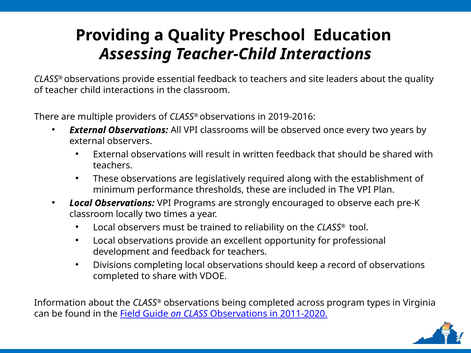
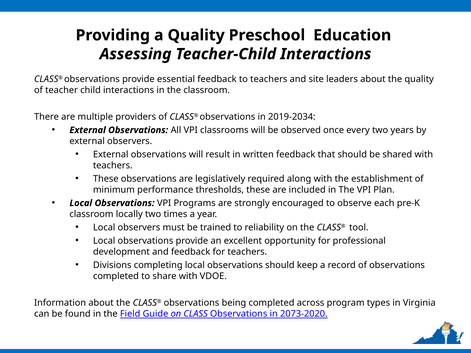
2019-2016: 2019-2016 -> 2019-2034
2011-2020: 2011-2020 -> 2073-2020
